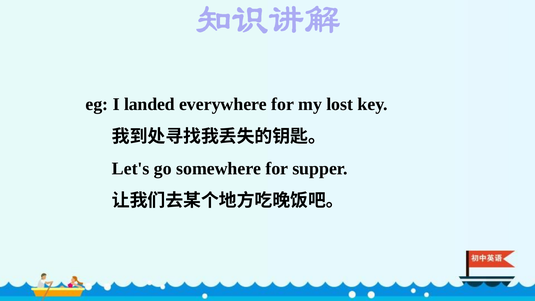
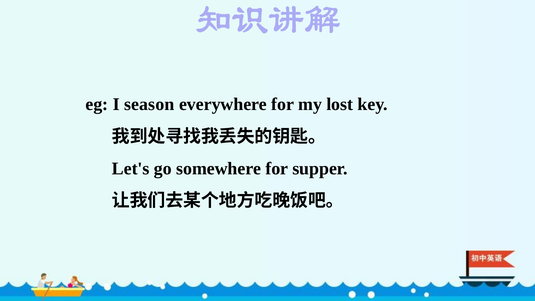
landed: landed -> season
